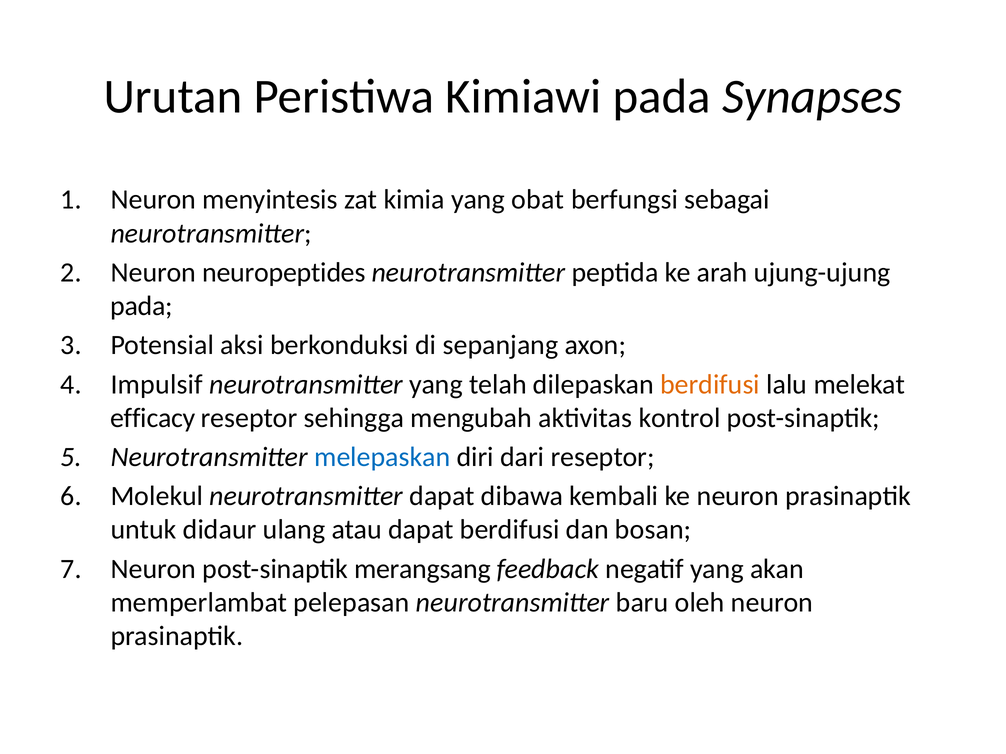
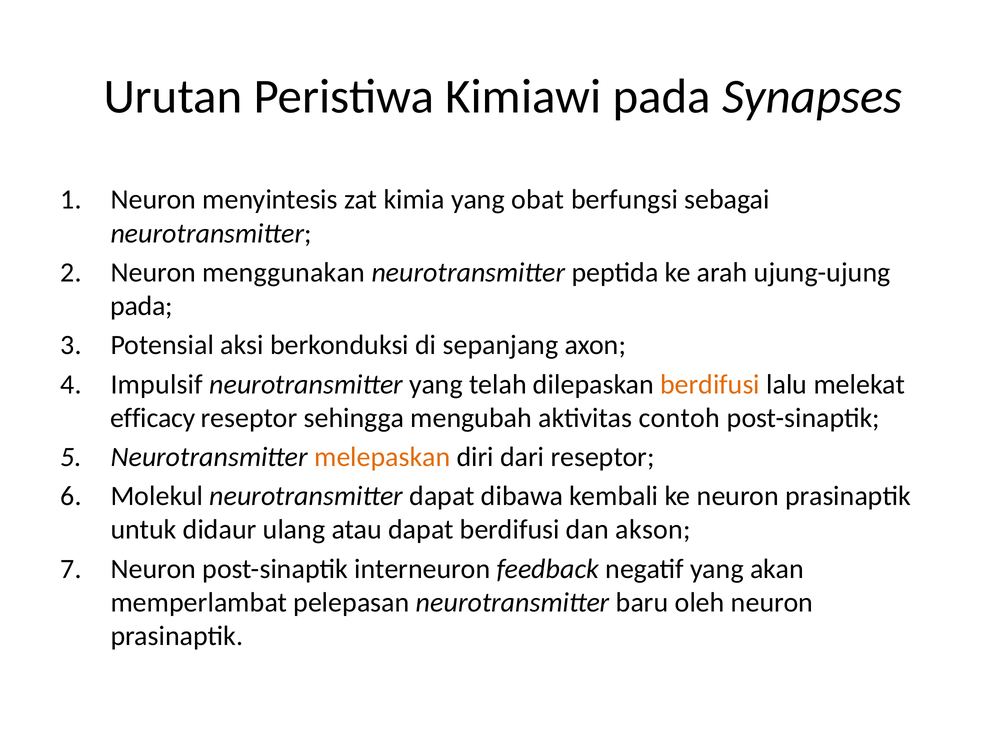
neuropeptides: neuropeptides -> menggunakan
kontrol: kontrol -> contoh
melepaskan colour: blue -> orange
bosan: bosan -> akson
merangsang: merangsang -> interneuron
